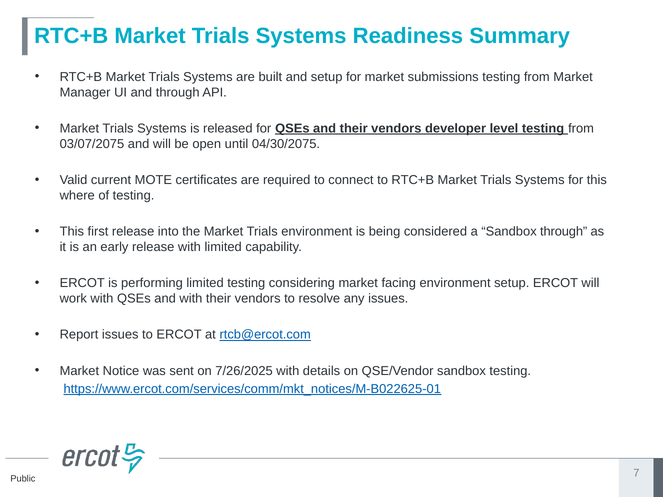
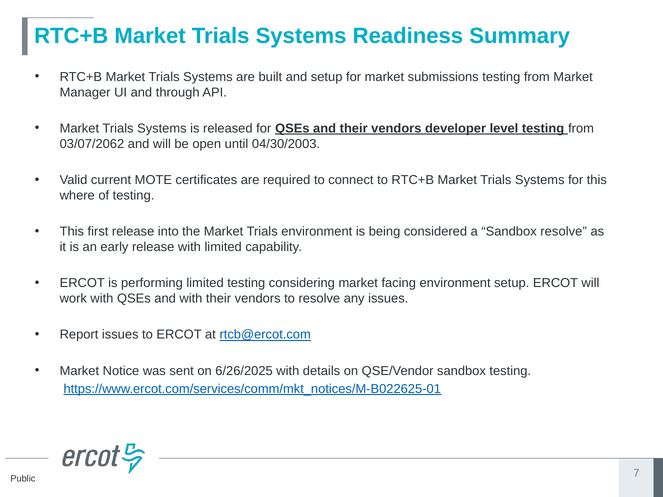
03/07/2075: 03/07/2075 -> 03/07/2062
04/30/2075: 04/30/2075 -> 04/30/2003
Sandbox through: through -> resolve
7/26/2025: 7/26/2025 -> 6/26/2025
